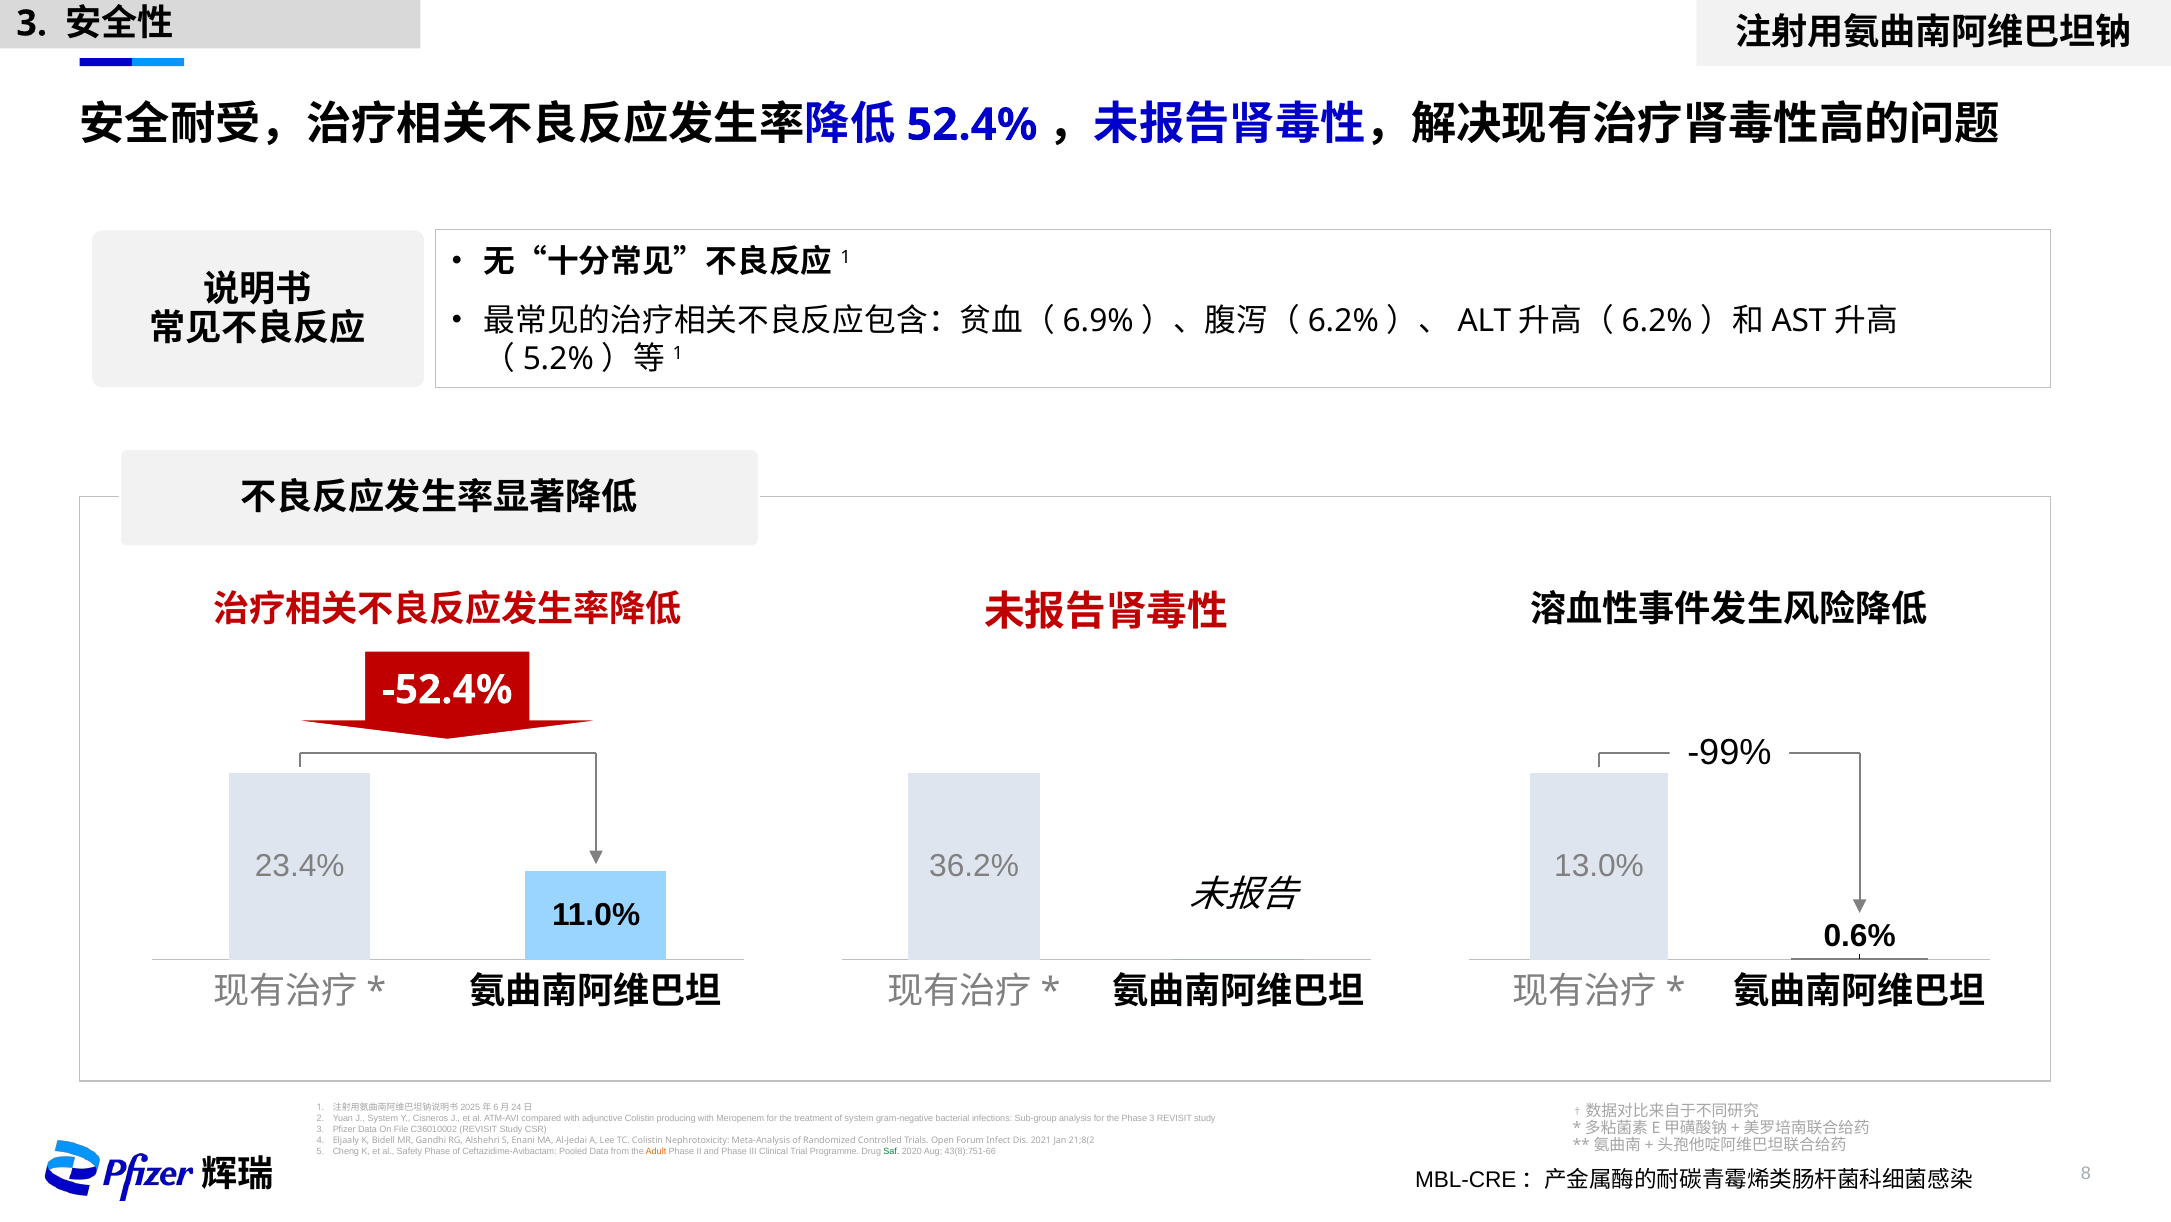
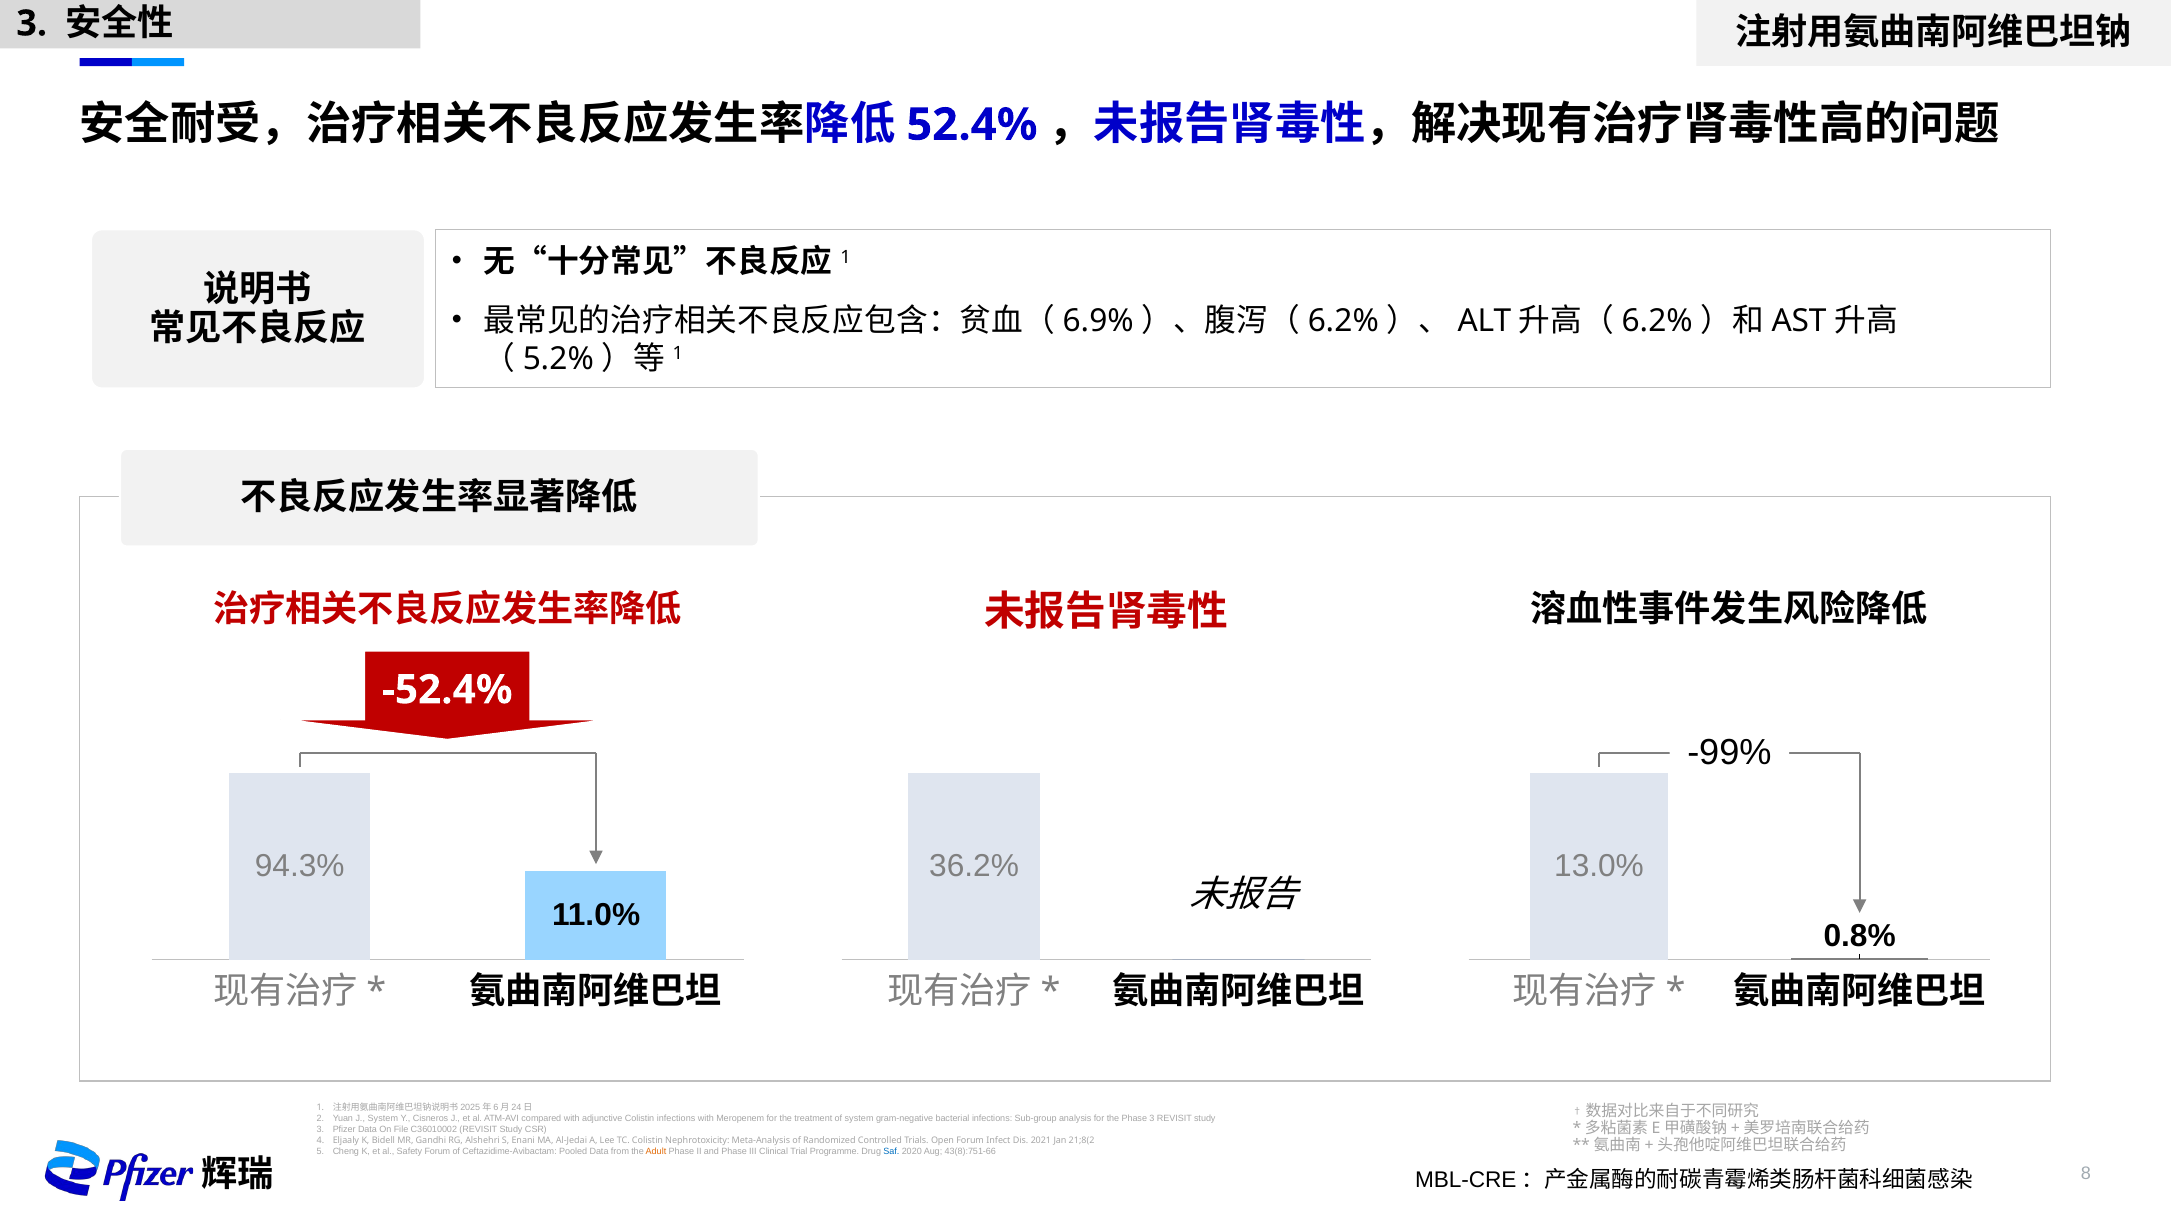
23.4%: 23.4% -> 94.3%
0.6%: 0.6% -> 0.8%
Colistin producing: producing -> infections
Safety Phase: Phase -> Forum
Saf colour: green -> blue
